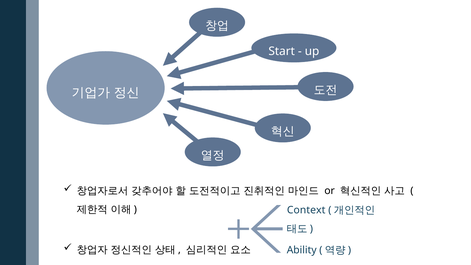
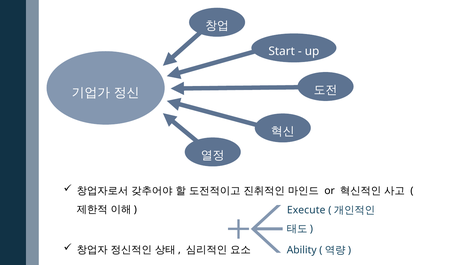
Context: Context -> Execute
